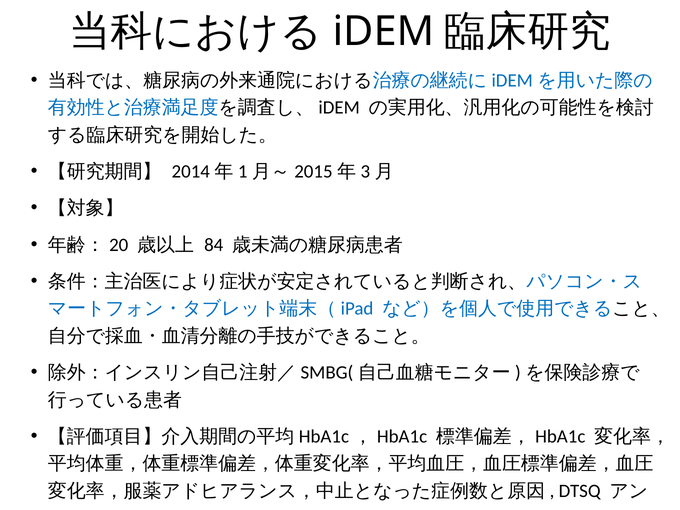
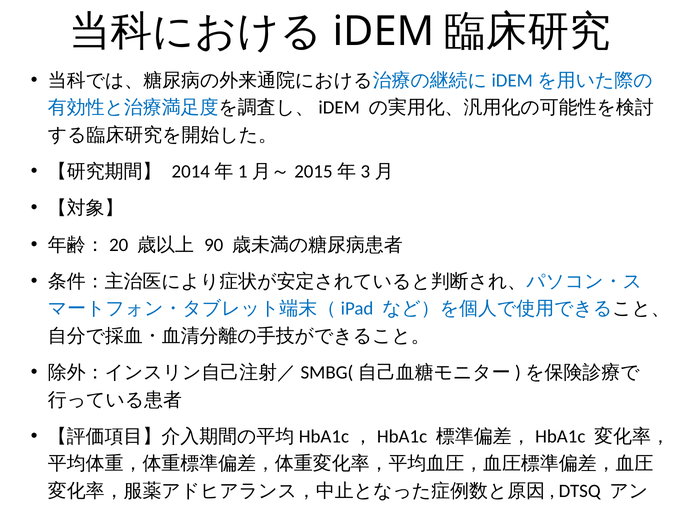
84: 84 -> 90
